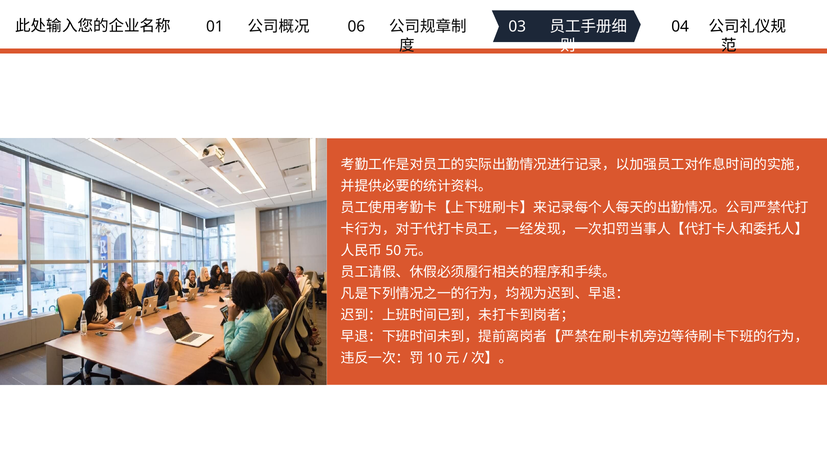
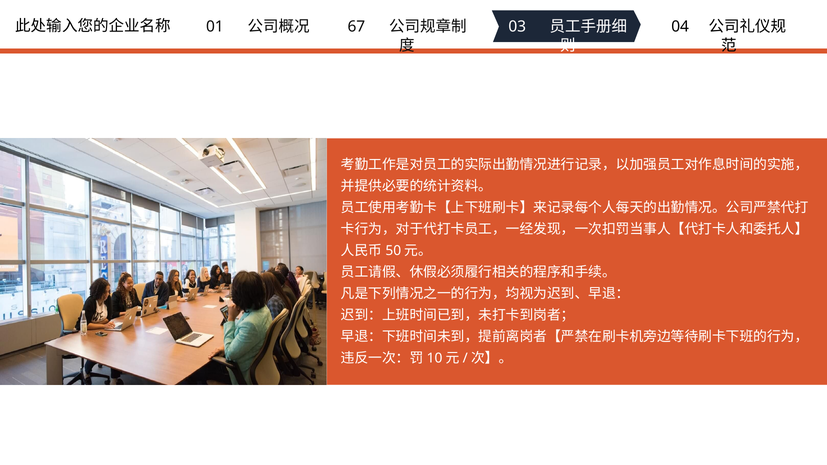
06: 06 -> 67
